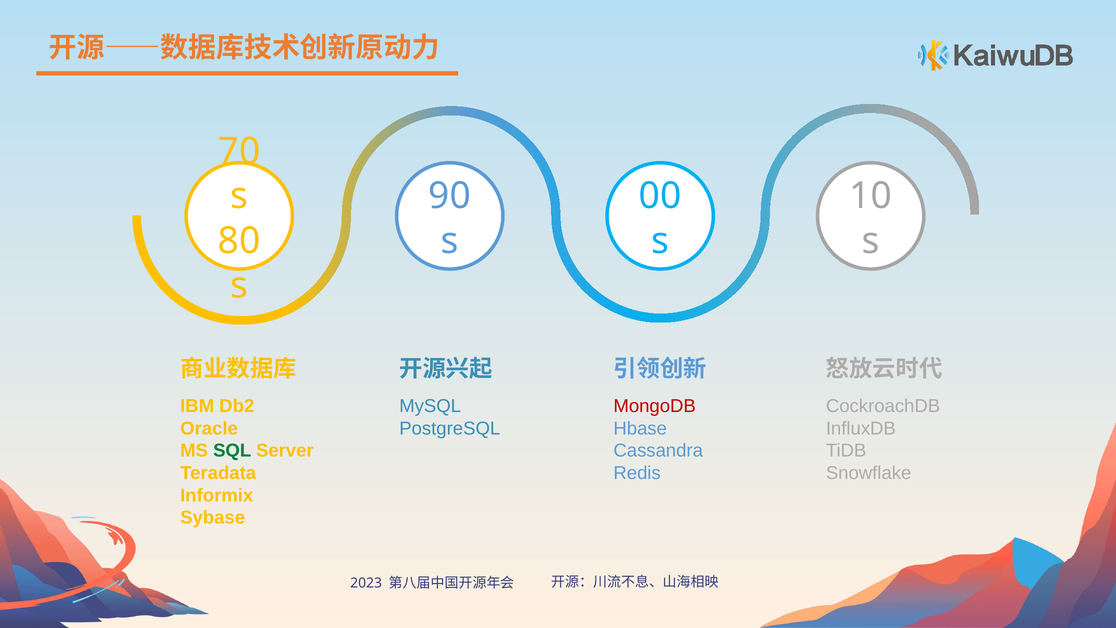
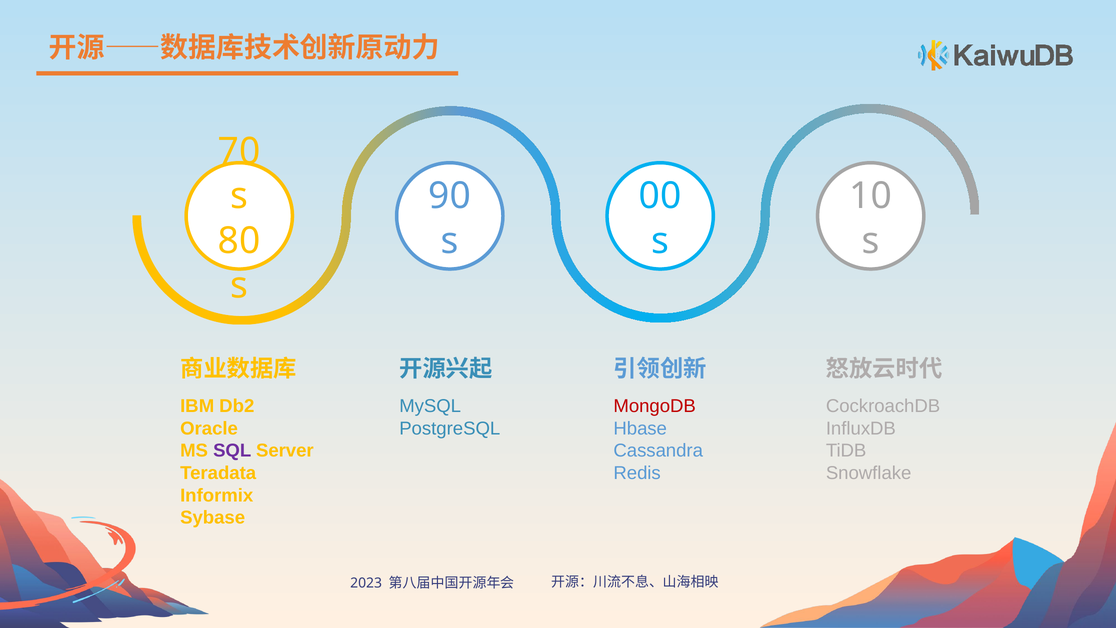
SQL colour: green -> purple
